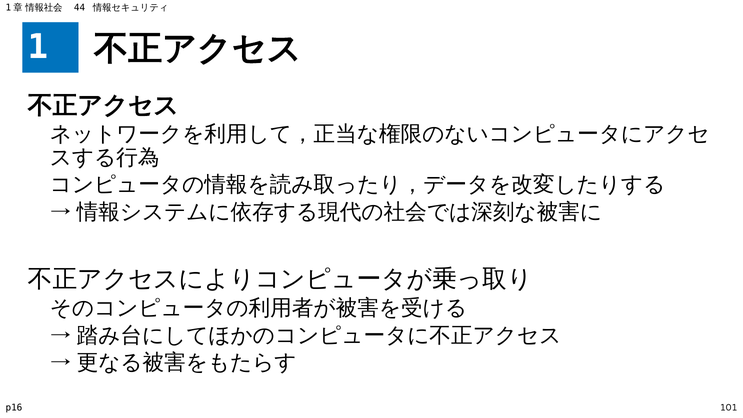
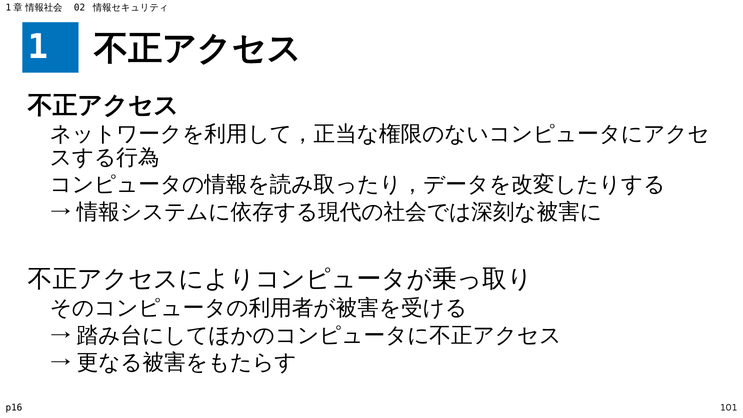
44: 44 -> 02
